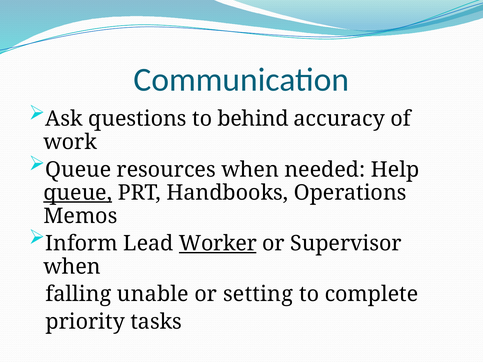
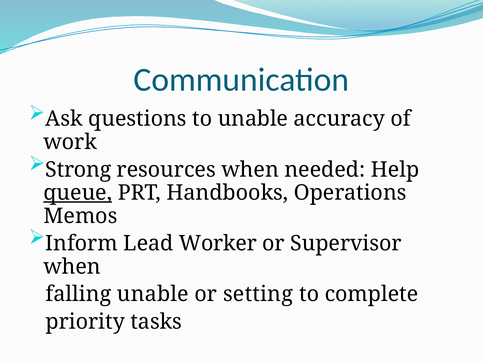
to behind: behind -> unable
Queue at (78, 170): Queue -> Strong
Worker underline: present -> none
